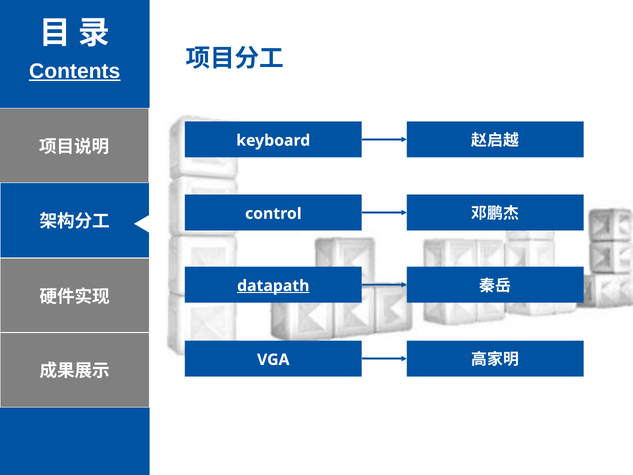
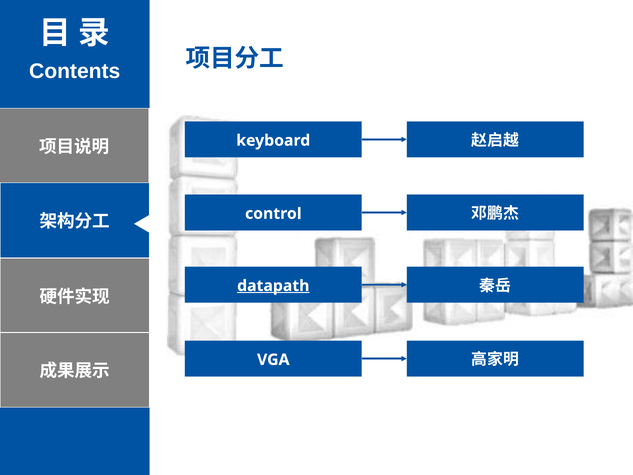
Contents underline: present -> none
